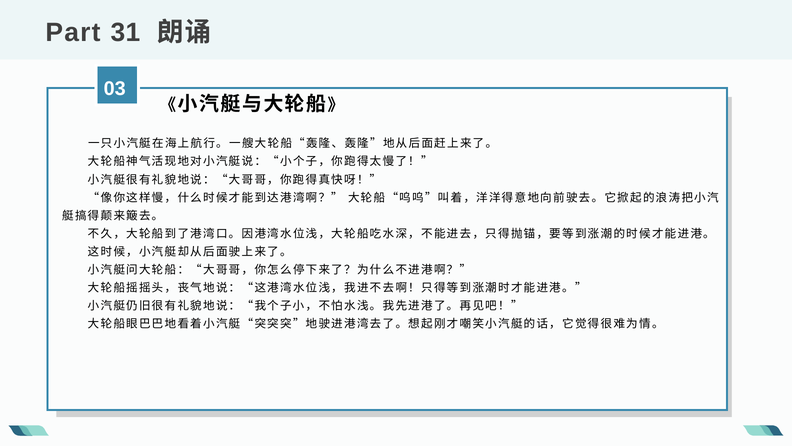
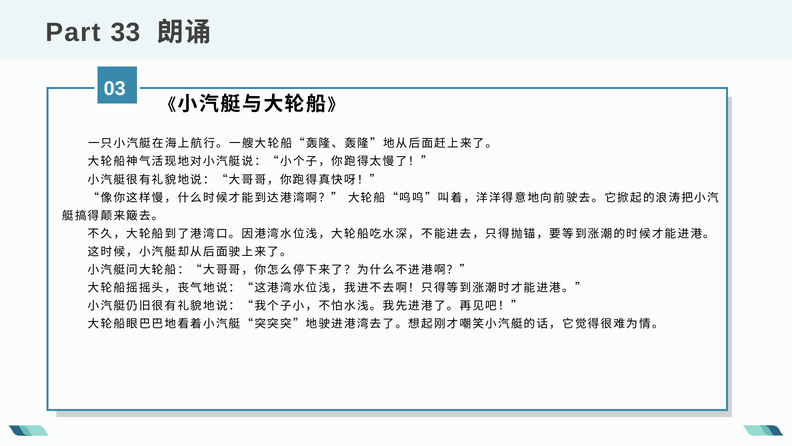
31: 31 -> 33
